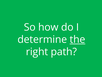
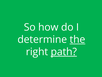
path underline: none -> present
